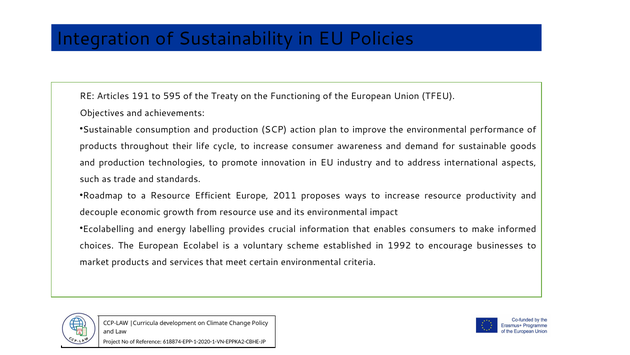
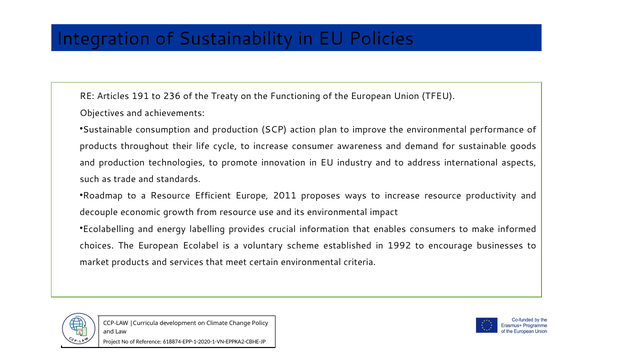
595: 595 -> 236
